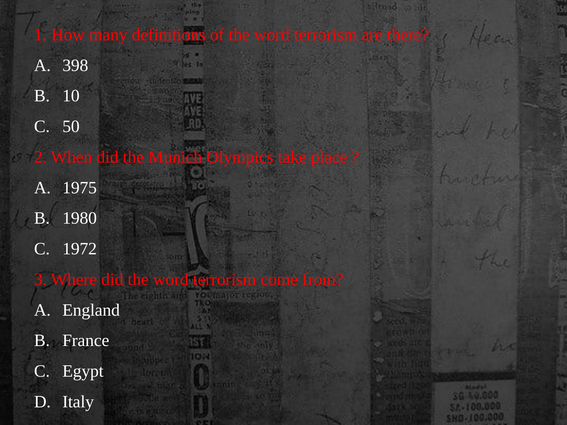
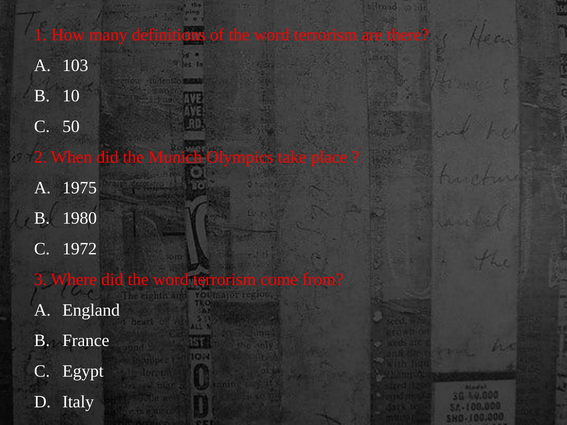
398: 398 -> 103
